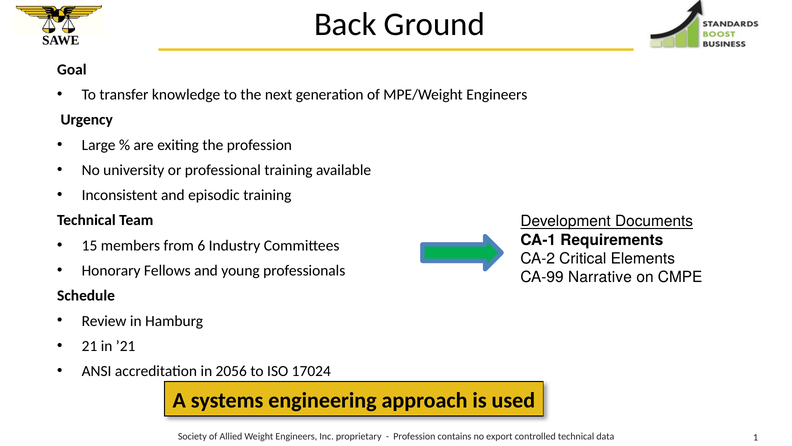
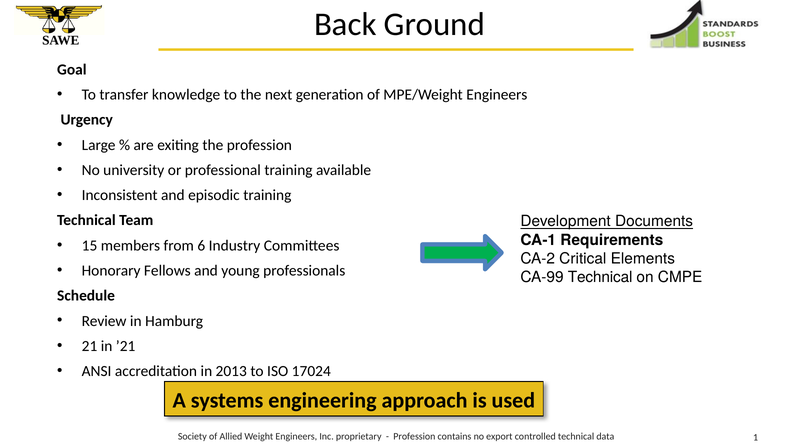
CA-99 Narrative: Narrative -> Technical
2056: 2056 -> 2013
